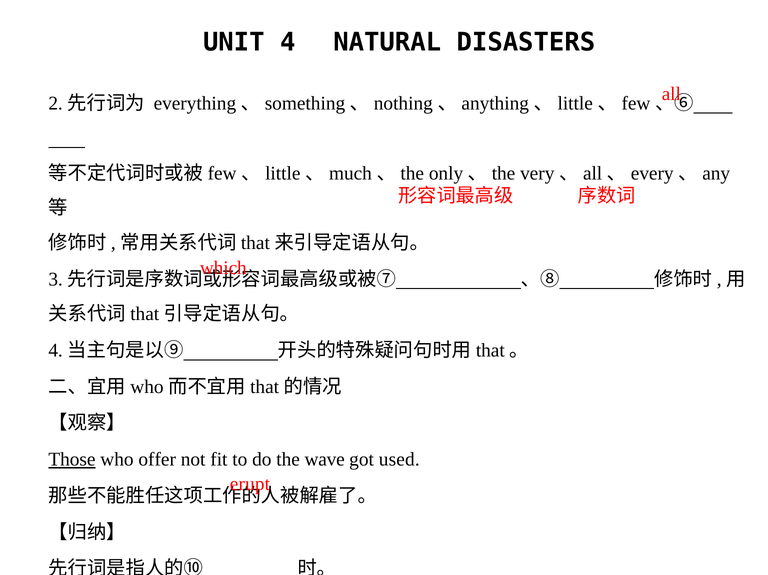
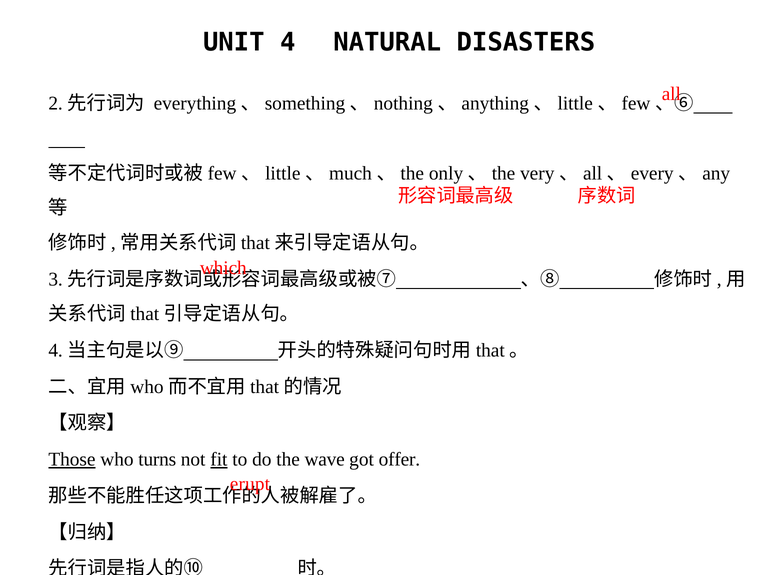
offer: offer -> turns
fit underline: none -> present
used: used -> offer
